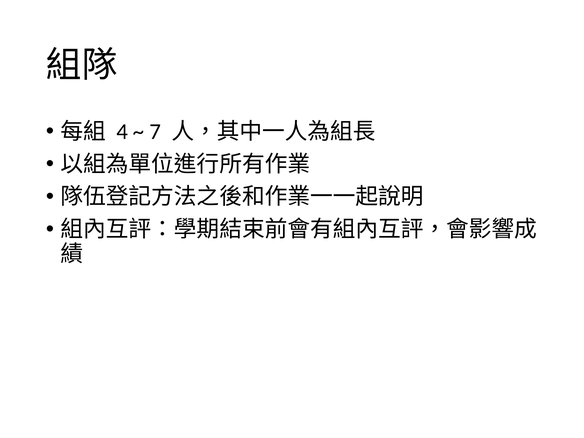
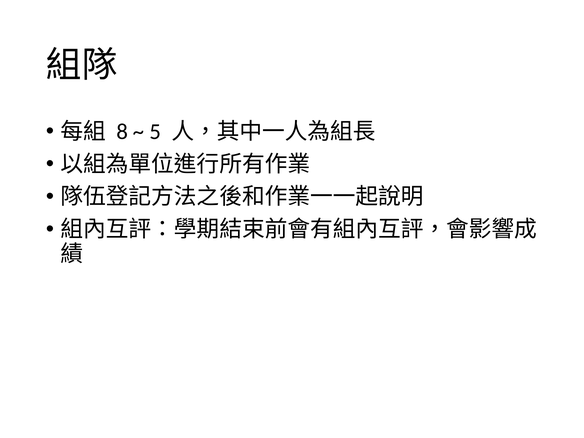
4: 4 -> 8
7: 7 -> 5
